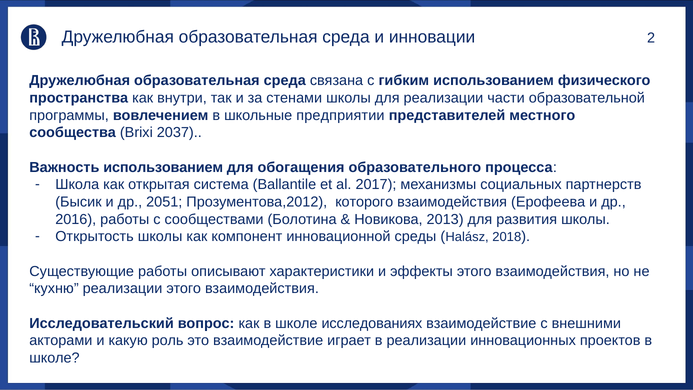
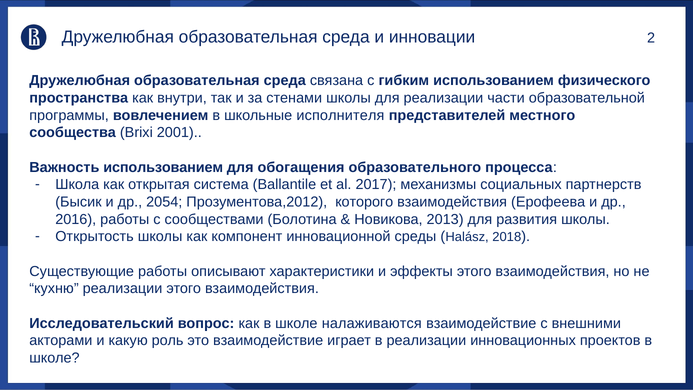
предприятии: предприятии -> исполнителя
2037: 2037 -> 2001
2051: 2051 -> 2054
исследованиях: исследованиях -> налаживаются
